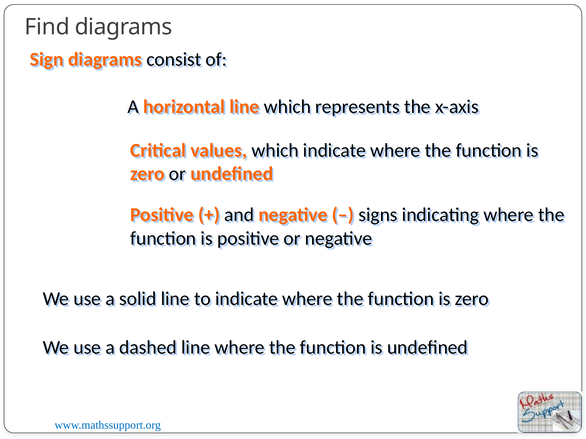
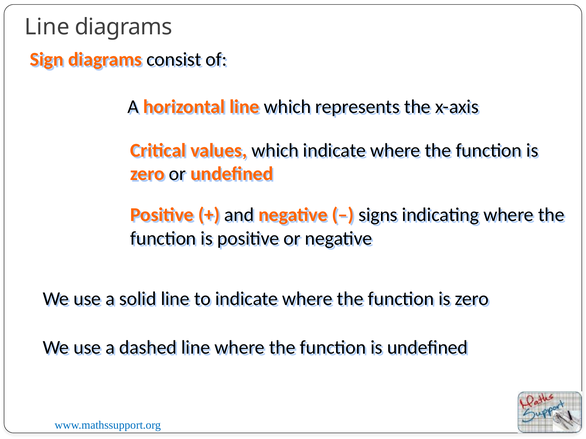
Find at (47, 27): Find -> Line
